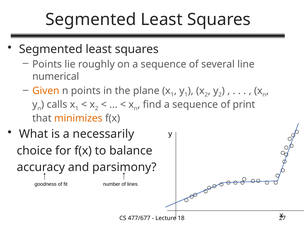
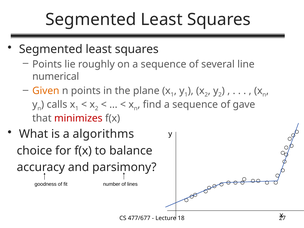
print: print -> gave
minimizes colour: orange -> red
necessarily: necessarily -> algorithms
